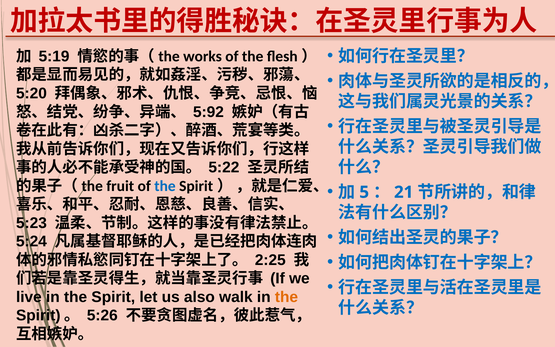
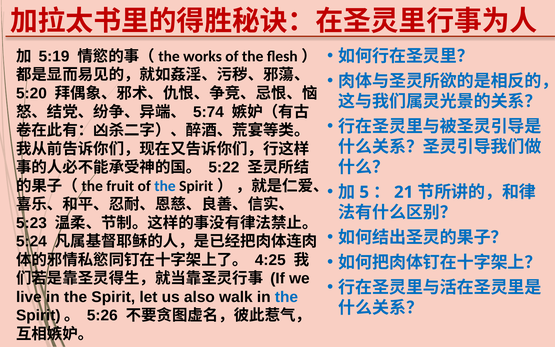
5:92: 5:92 -> 5:74
2:25: 2:25 -> 4:25
the at (286, 297) colour: orange -> blue
